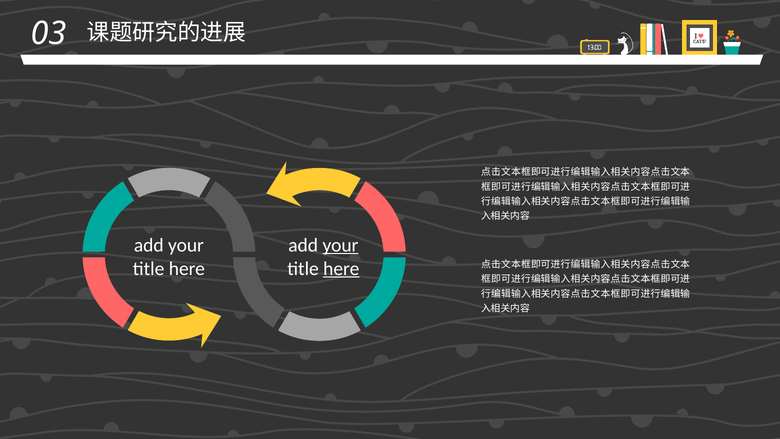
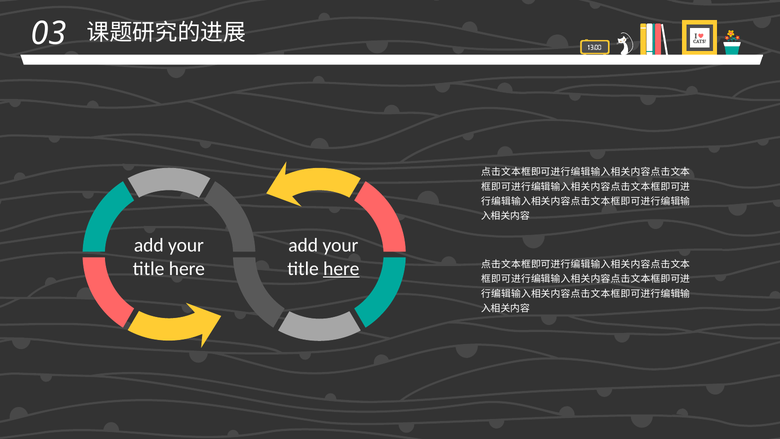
your at (340, 245) underline: present -> none
